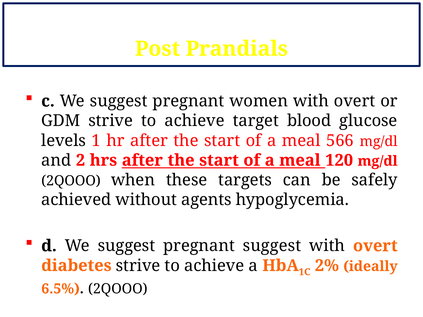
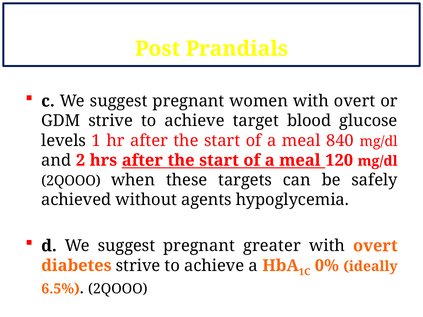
566: 566 -> 840
pregnant suggest: suggest -> greater
2%: 2% -> 0%
